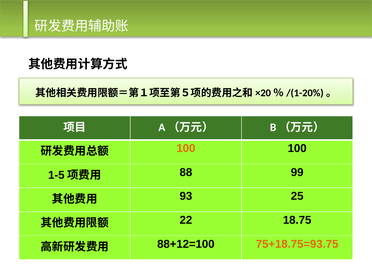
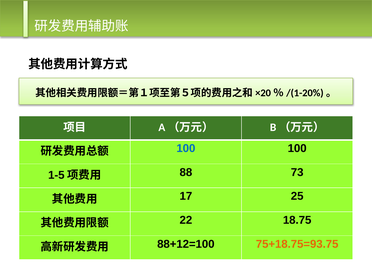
100 at (186, 148) colour: orange -> blue
99: 99 -> 73
93: 93 -> 17
